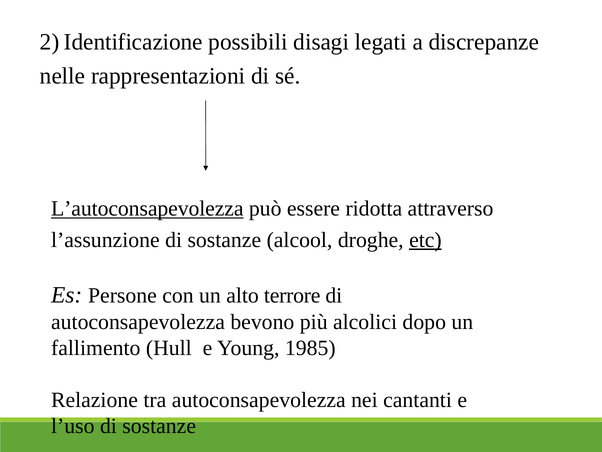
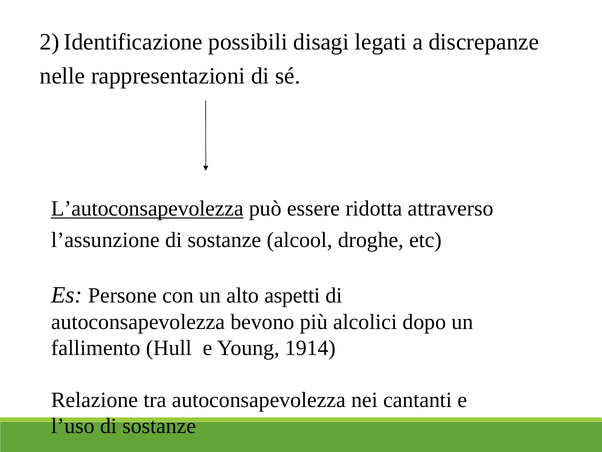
etc underline: present -> none
terrore: terrore -> aspetti
1985: 1985 -> 1914
